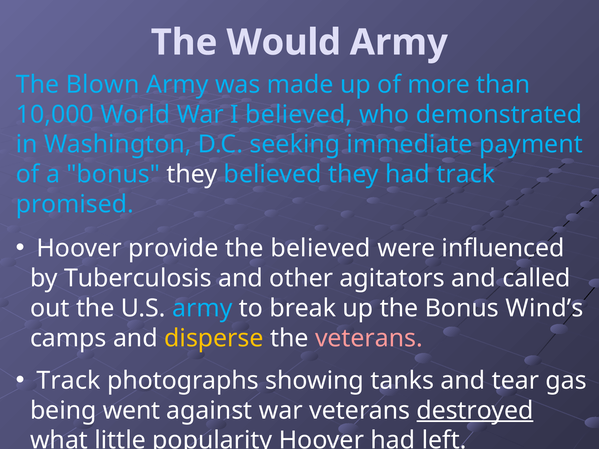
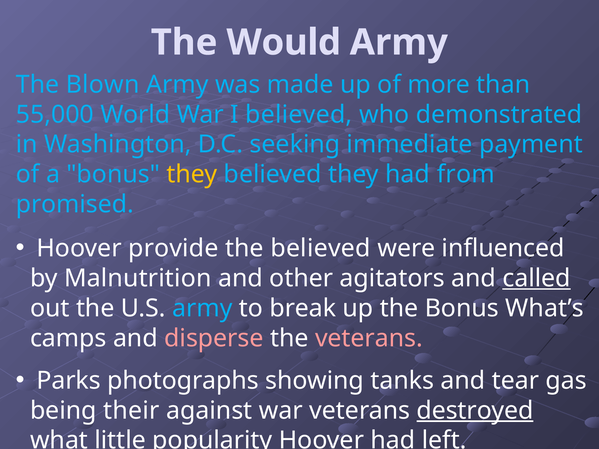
10,000: 10,000 -> 55,000
they at (192, 174) colour: white -> yellow
had track: track -> from
Tuberculosis: Tuberculosis -> Malnutrition
called underline: none -> present
Wind’s: Wind’s -> What’s
disperse colour: yellow -> pink
Track at (68, 381): Track -> Parks
went: went -> their
